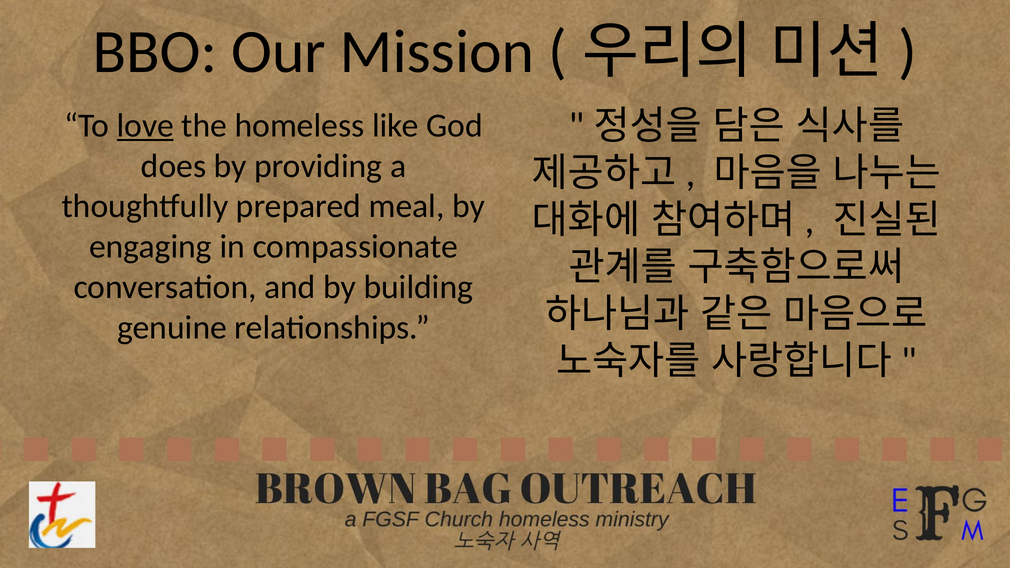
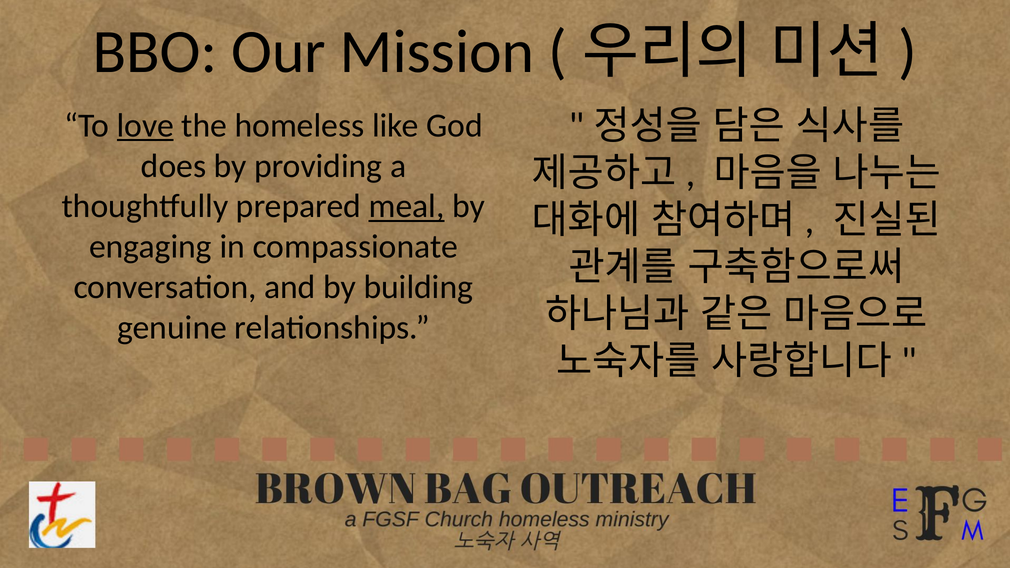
meal underline: none -> present
